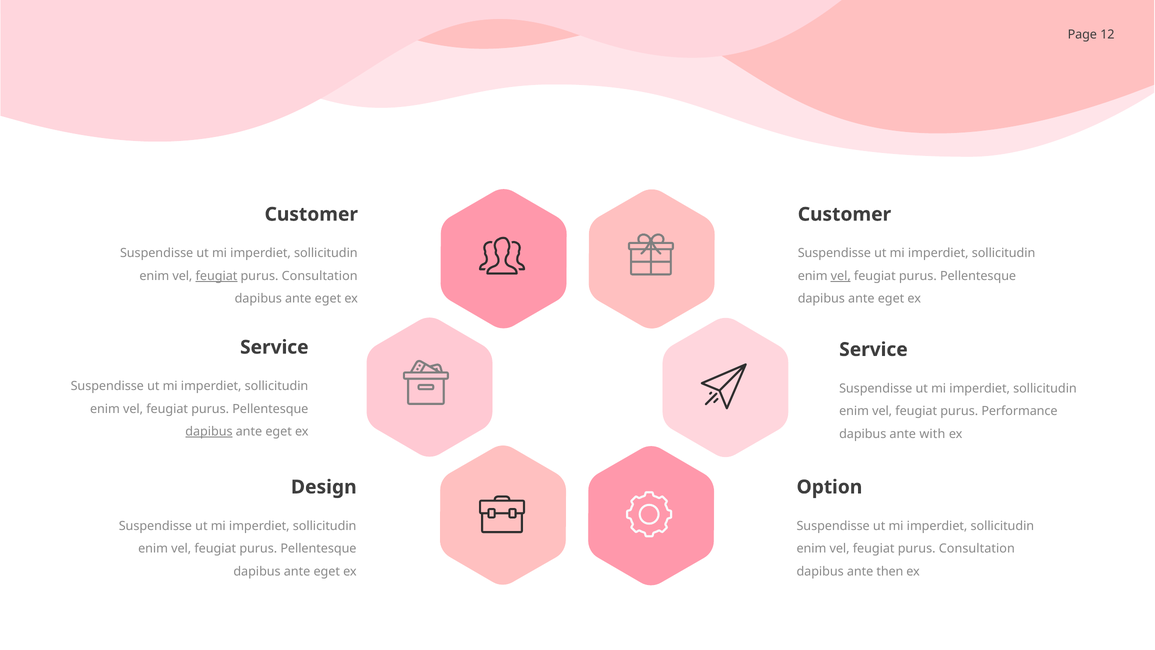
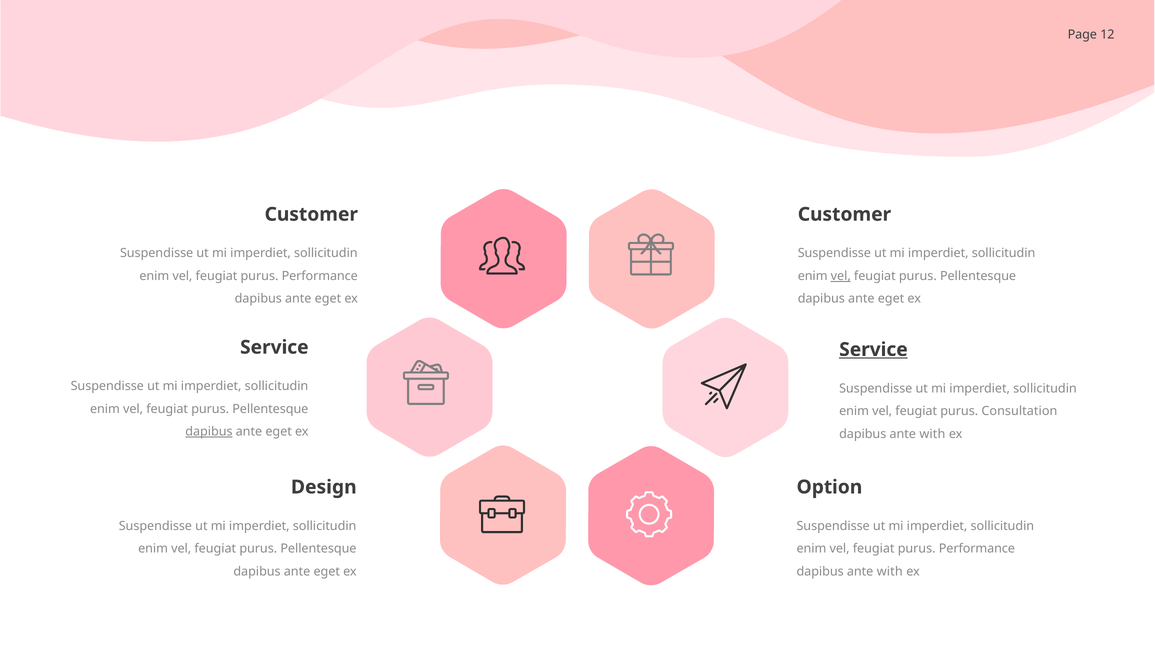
feugiat at (217, 276) underline: present -> none
Consultation at (320, 276): Consultation -> Performance
Service at (873, 349) underline: none -> present
Performance: Performance -> Consultation
Consultation at (977, 548): Consultation -> Performance
then at (890, 571): then -> with
